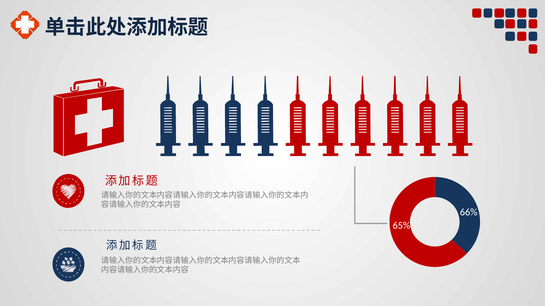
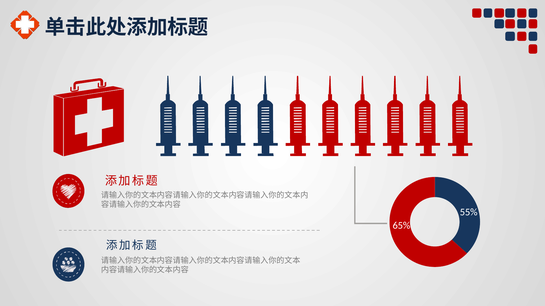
66%: 66% -> 55%
